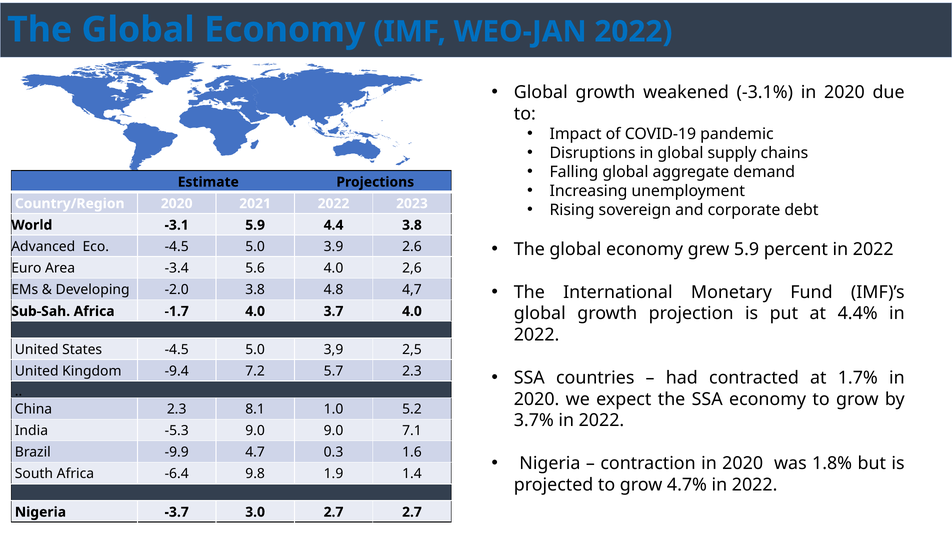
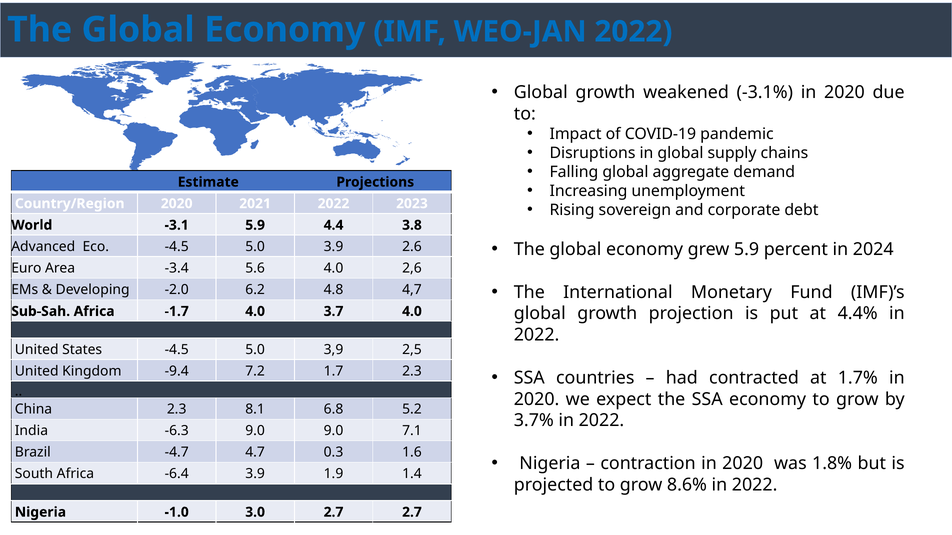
percent in 2022: 2022 -> 2024
-2.0 3.8: 3.8 -> 6.2
5.7: 5.7 -> 1.7
1.0: 1.0 -> 6.8
-5.3: -5.3 -> -6.3
-9.9: -9.9 -> -4.7
-6.4 9.8: 9.8 -> 3.9
4.7%: 4.7% -> 8.6%
-3.7: -3.7 -> -1.0
